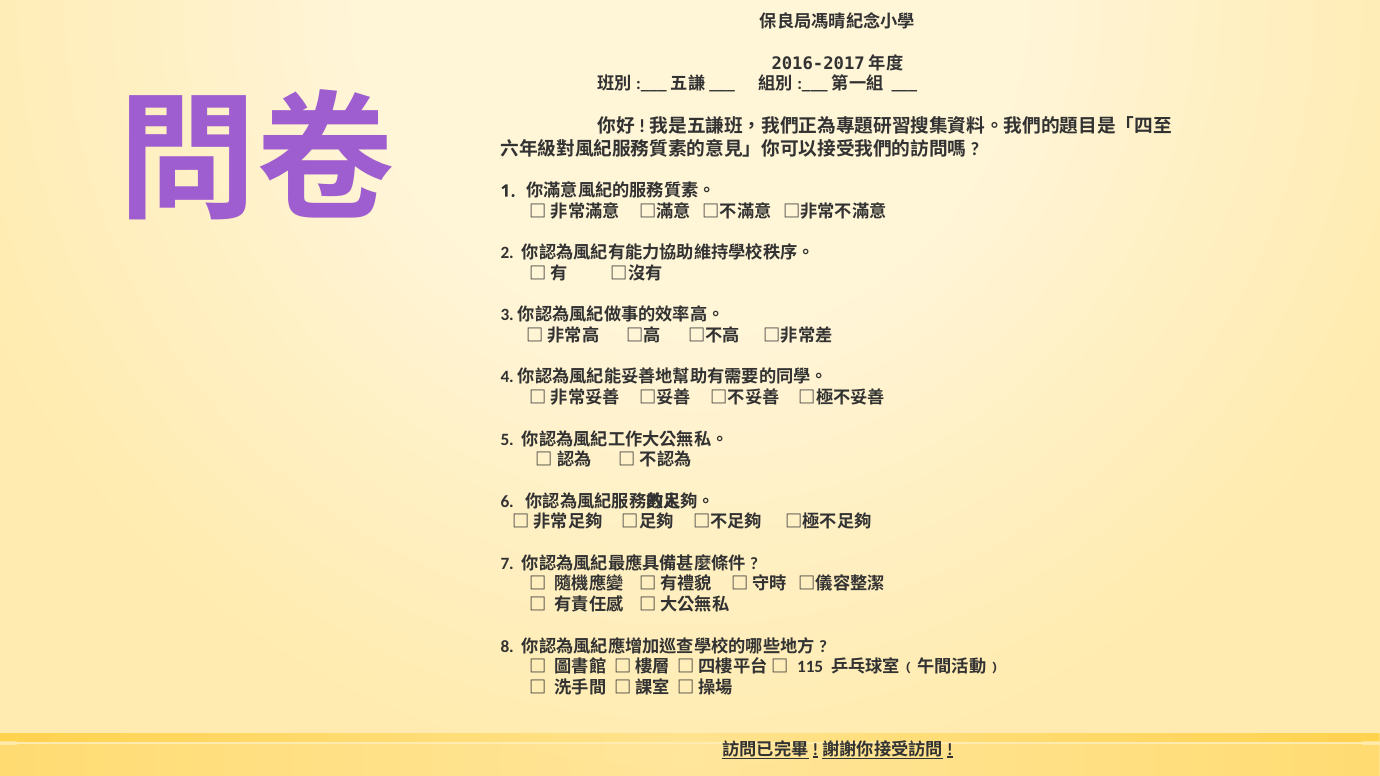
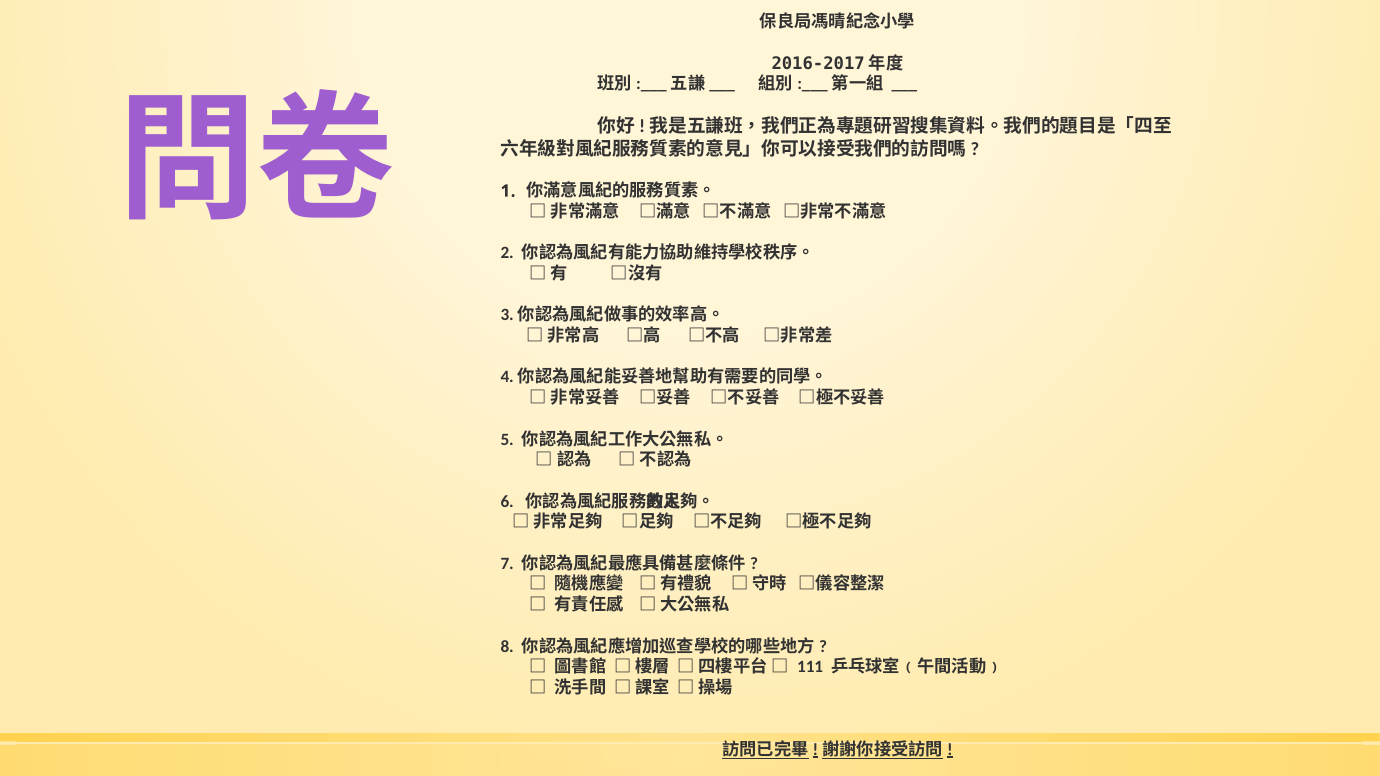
115: 115 -> 111
